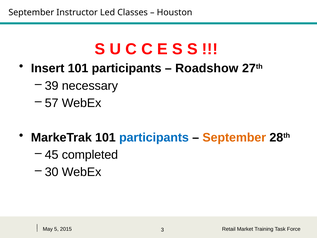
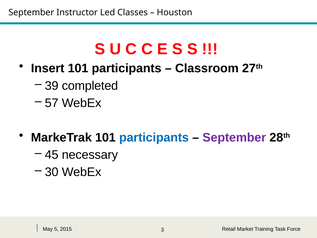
Roadshow: Roadshow -> Classroom
necessary: necessary -> completed
September at (234, 137) colour: orange -> purple
completed: completed -> necessary
